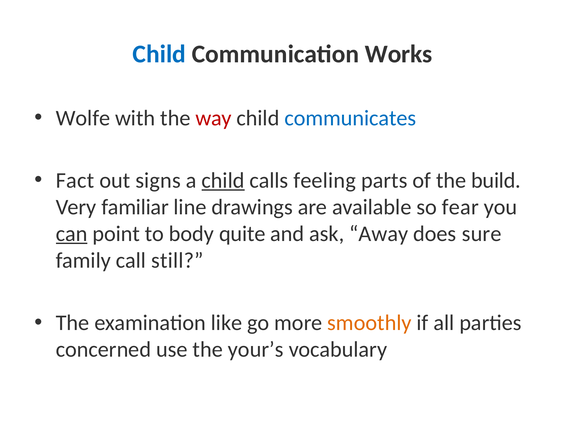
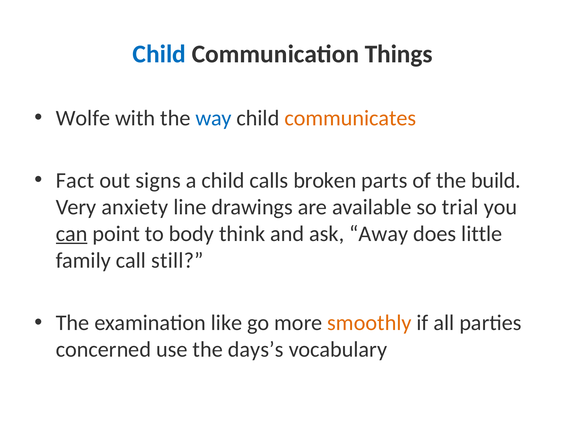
Works: Works -> Things
way colour: red -> blue
communicates colour: blue -> orange
child at (223, 180) underline: present -> none
feeling: feeling -> broken
familiar: familiar -> anxiety
fear: fear -> trial
quite: quite -> think
sure: sure -> little
your’s: your’s -> days’s
